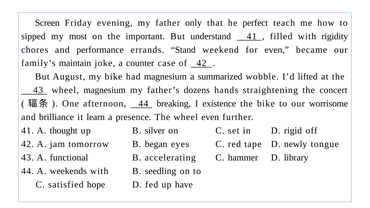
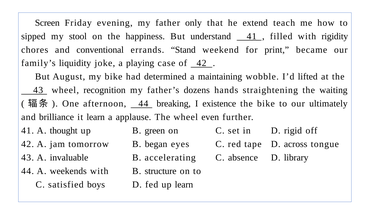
perfect: perfect -> extend
most: most -> stool
important: important -> happiness
performance: performance -> conventional
for even: even -> print
maintain: maintain -> liquidity
counter: counter -> playing
had magnesium: magnesium -> determined
summarized: summarized -> maintaining
wheel magnesium: magnesium -> recognition
concert: concert -> waiting
worrisome: worrisome -> ultimately
presence: presence -> applause
silver: silver -> green
newly: newly -> across
functional: functional -> invaluable
hammer: hammer -> absence
seedling: seedling -> structure
hope: hope -> boys
up have: have -> learn
